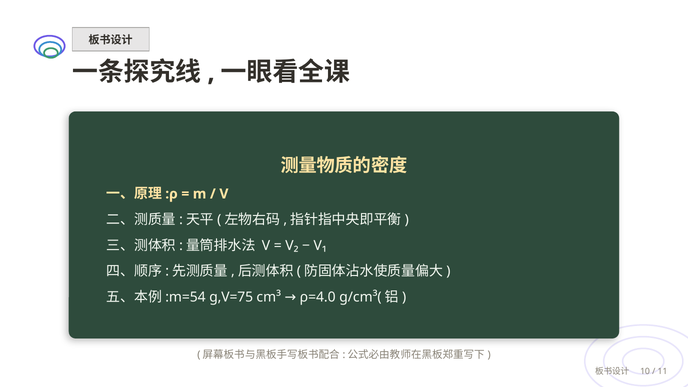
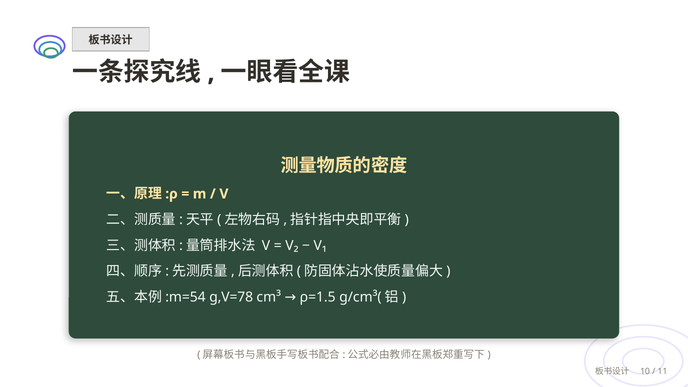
g,V=75: g,V=75 -> g,V=78
ρ=4.0: ρ=4.0 -> ρ=1.5
